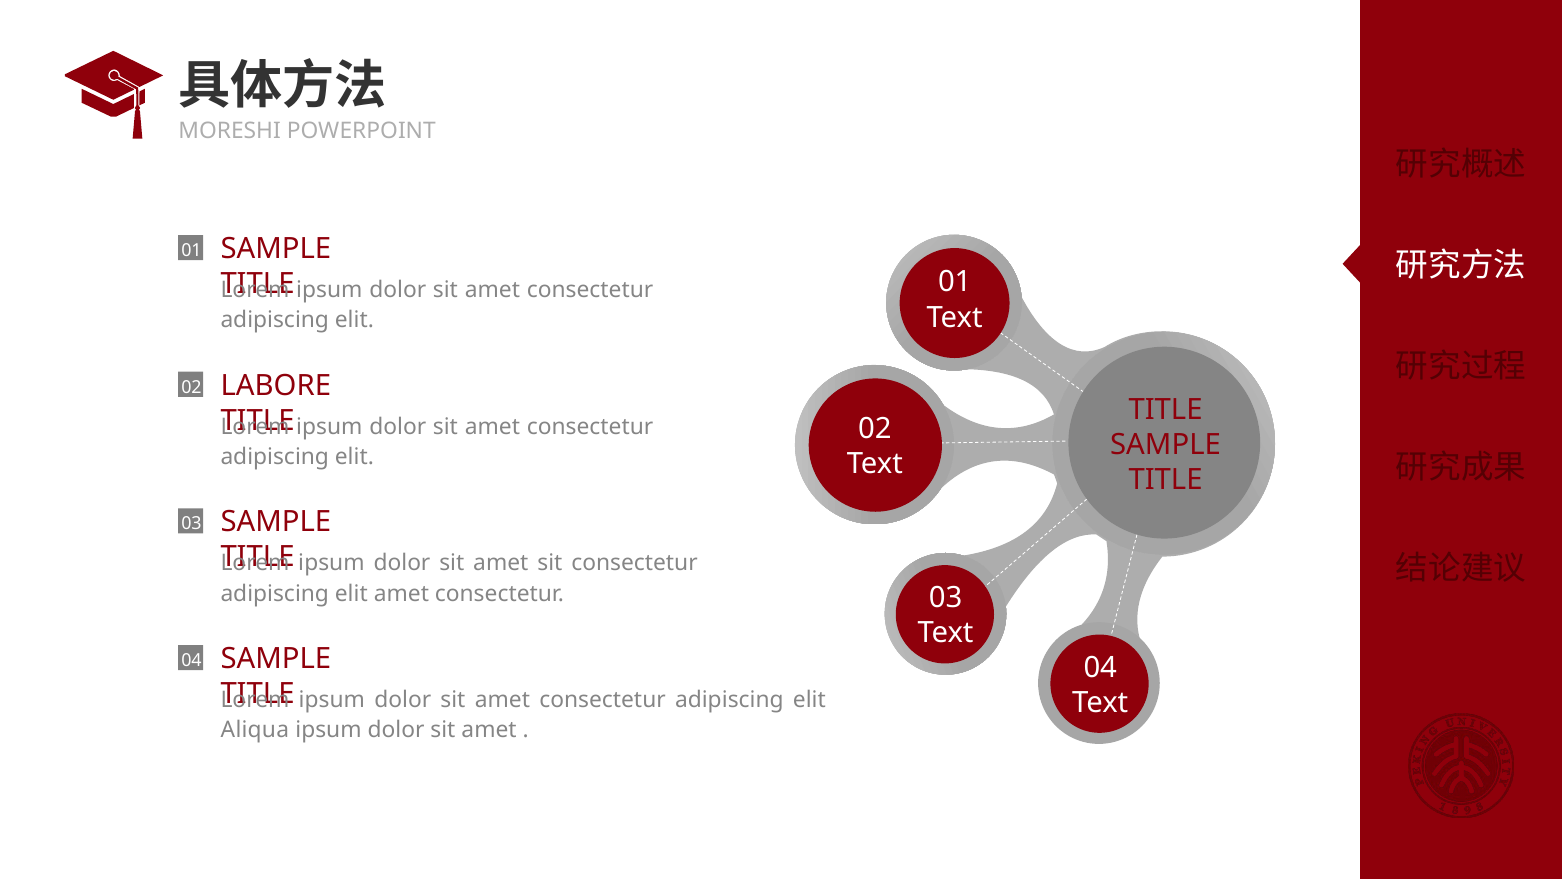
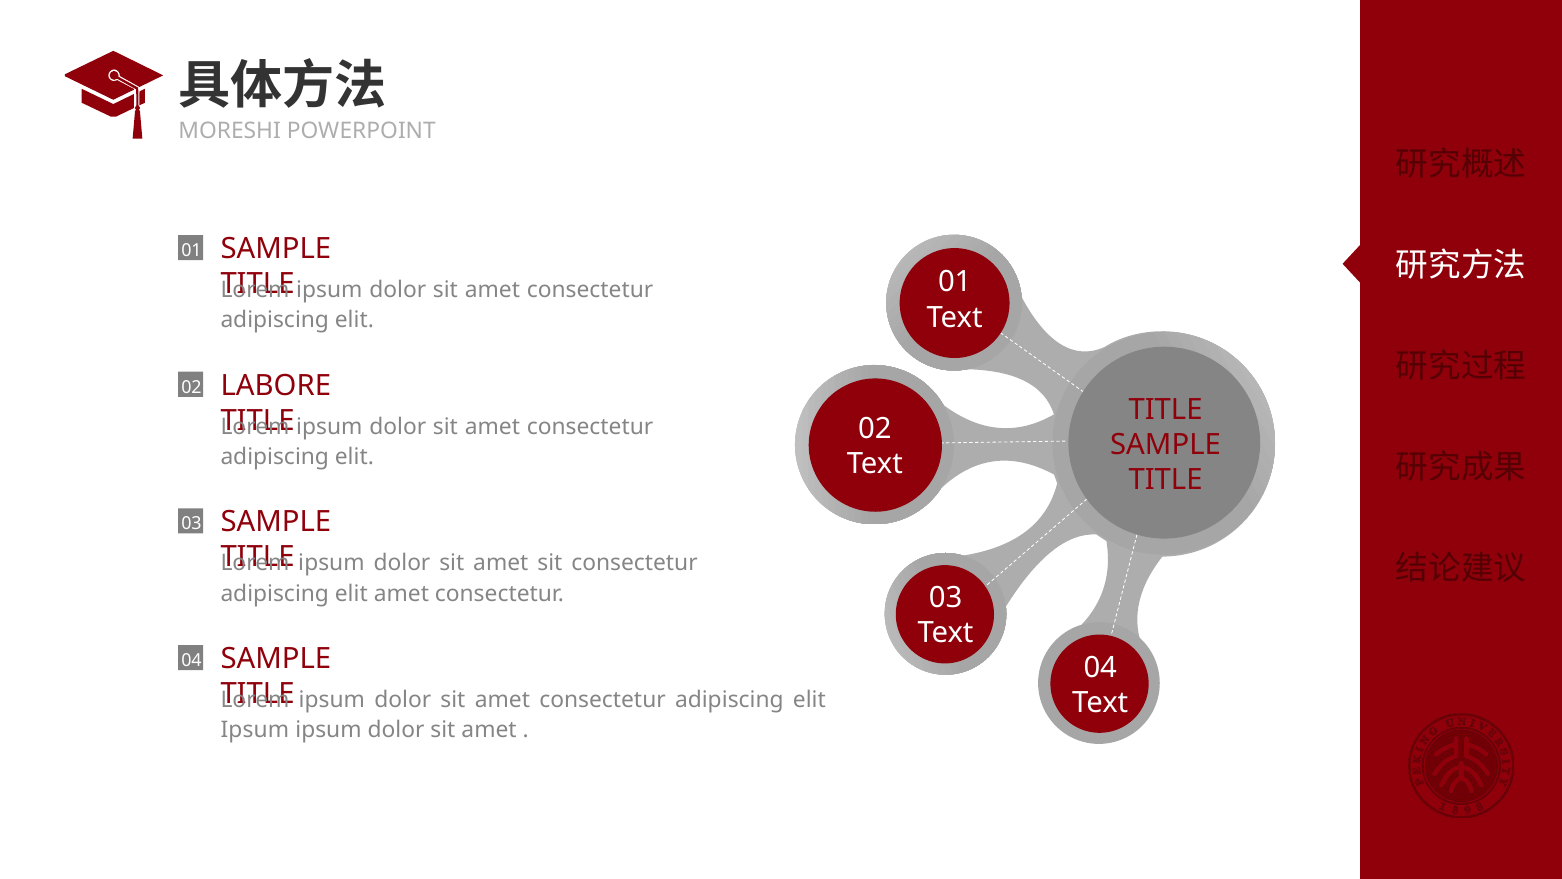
Aliqua at (255, 730): Aliqua -> Ipsum
